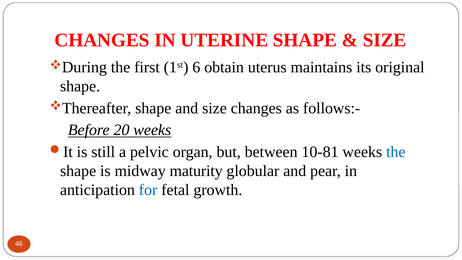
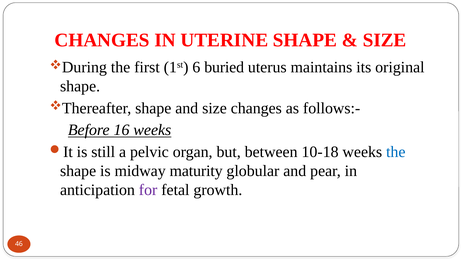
obtain: obtain -> buried
20: 20 -> 16
10-81: 10-81 -> 10-18
for colour: blue -> purple
